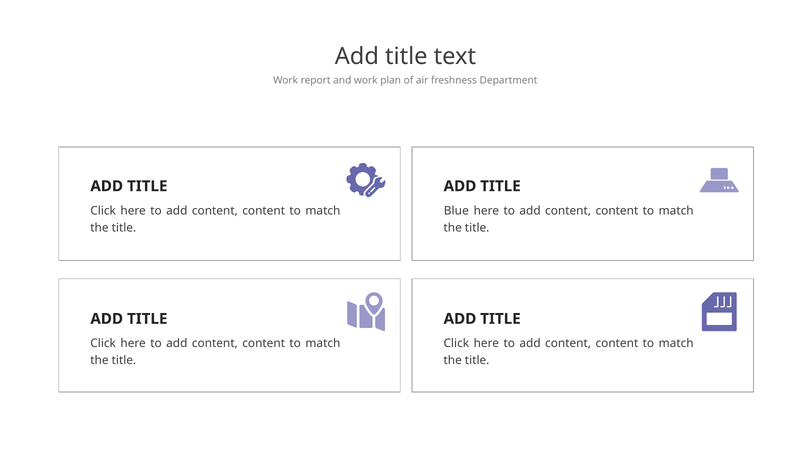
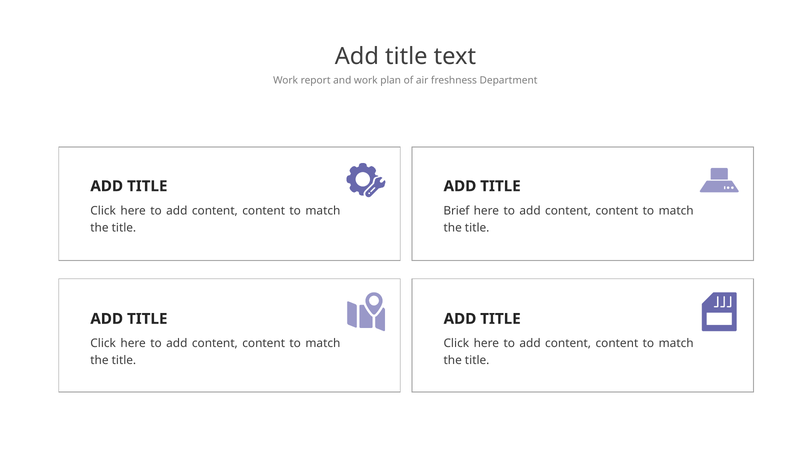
Blue: Blue -> Brief
